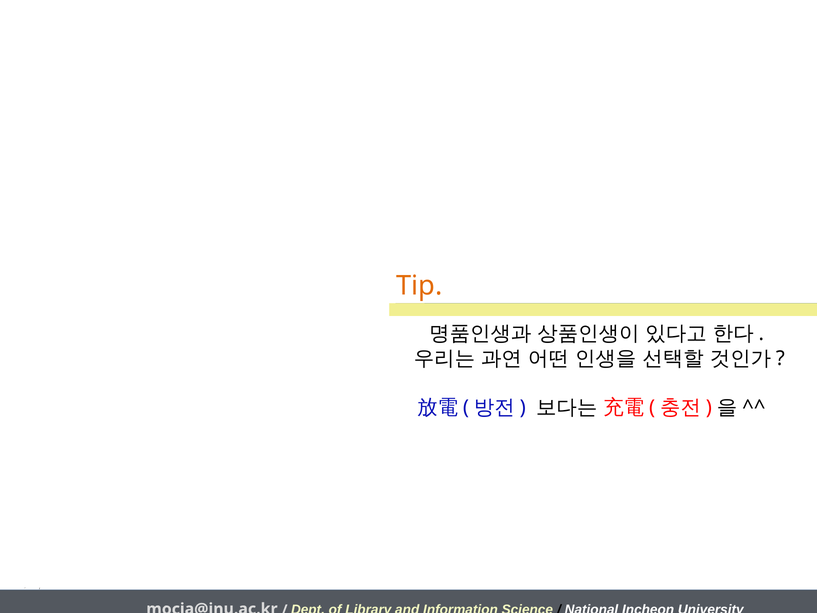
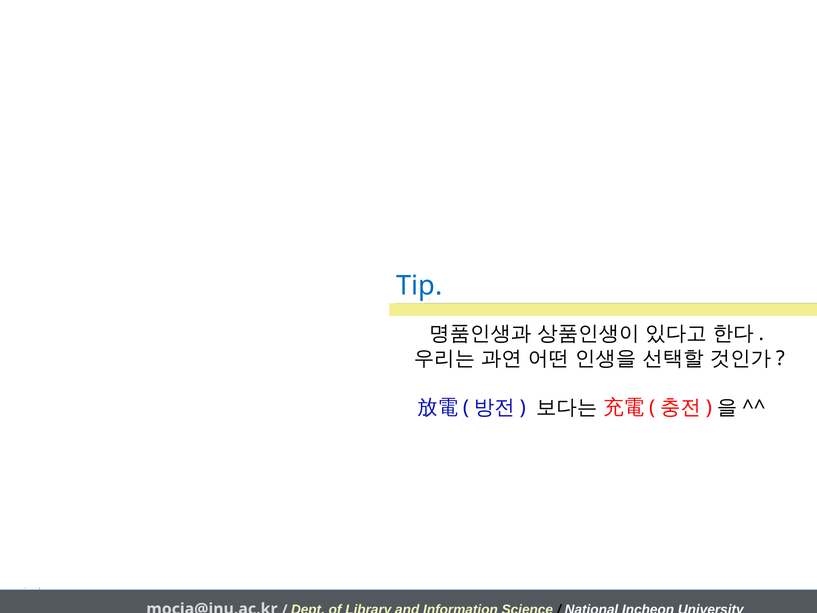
Tip colour: orange -> blue
